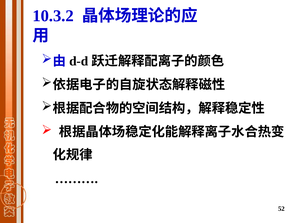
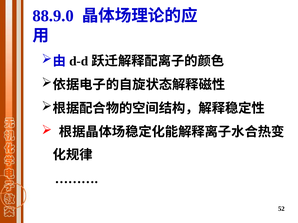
10.3.2: 10.3.2 -> 88.9.0
